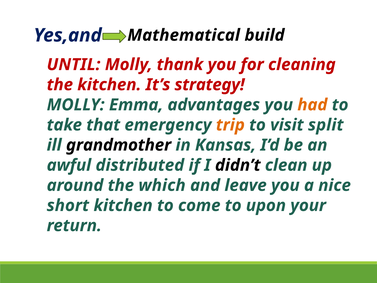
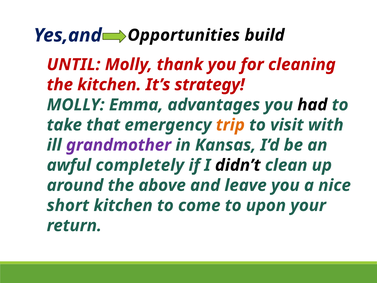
Mathematical: Mathematical -> Opportunities
had colour: orange -> black
split: split -> with
grandmother colour: black -> purple
distributed: distributed -> completely
which: which -> above
